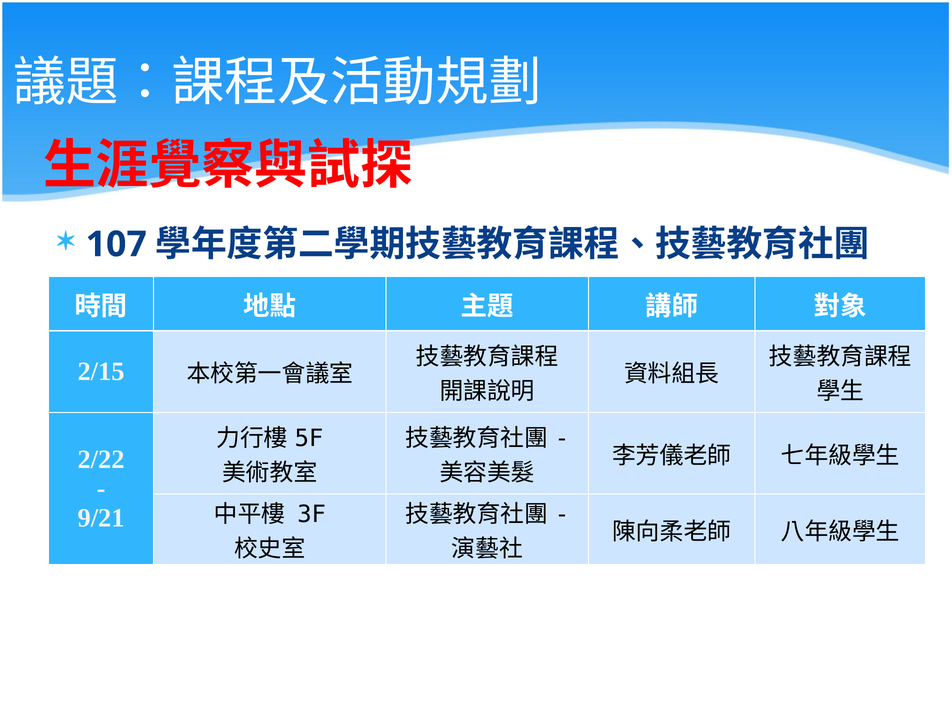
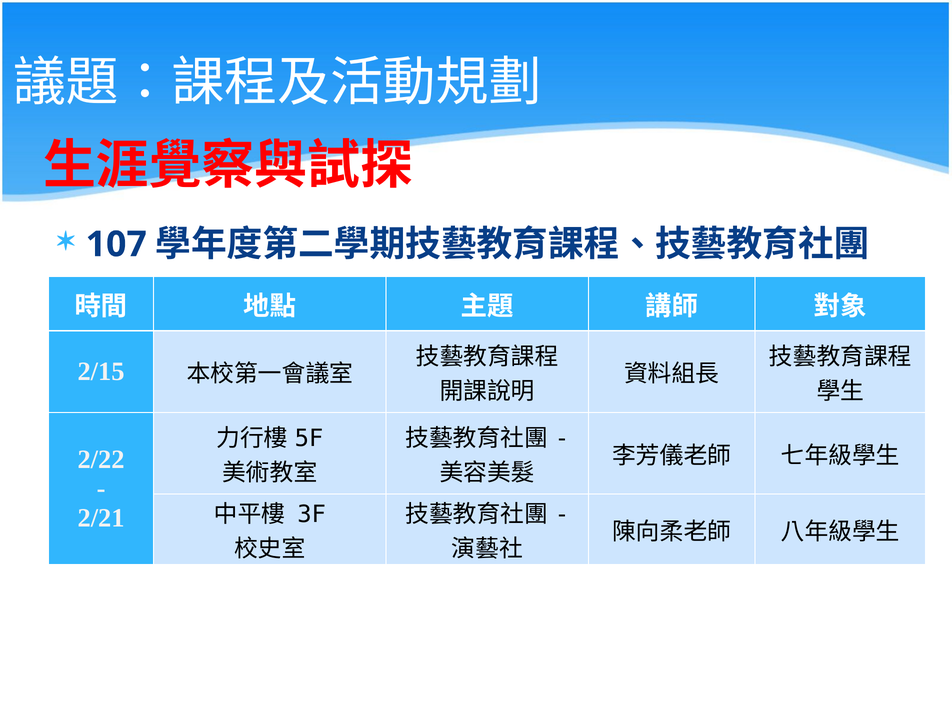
9/21: 9/21 -> 2/21
